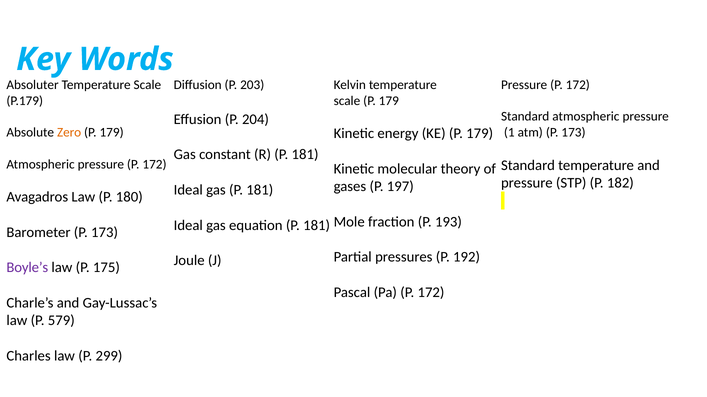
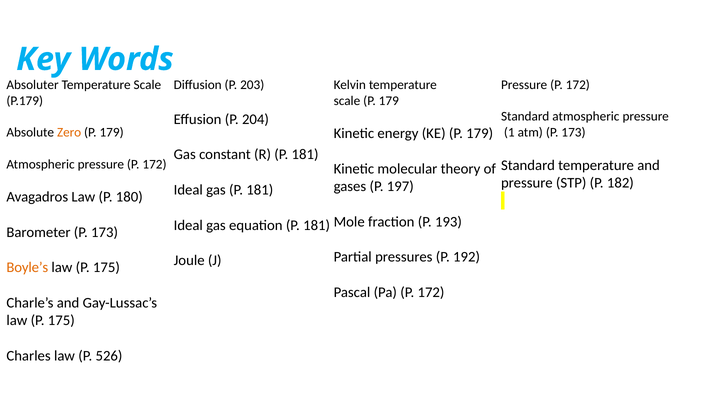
Boyle’s colour: purple -> orange
579 at (61, 321): 579 -> 175
299: 299 -> 526
